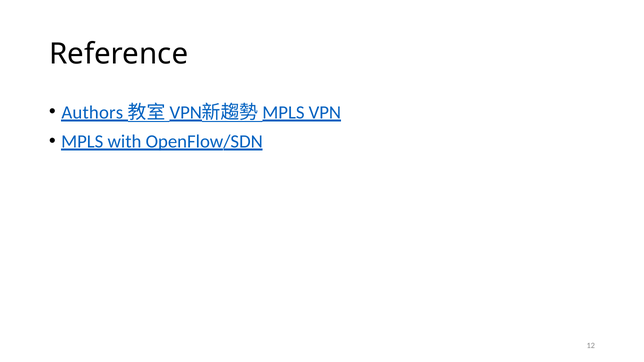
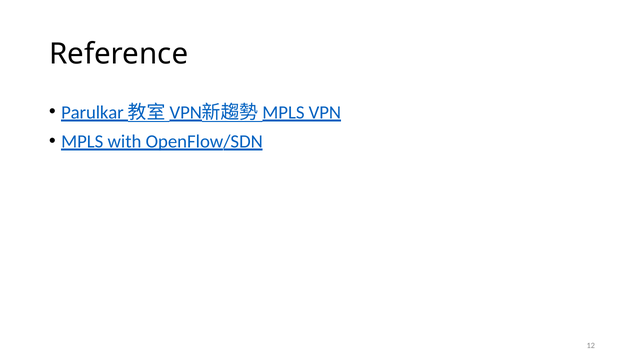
Authors: Authors -> Parulkar
